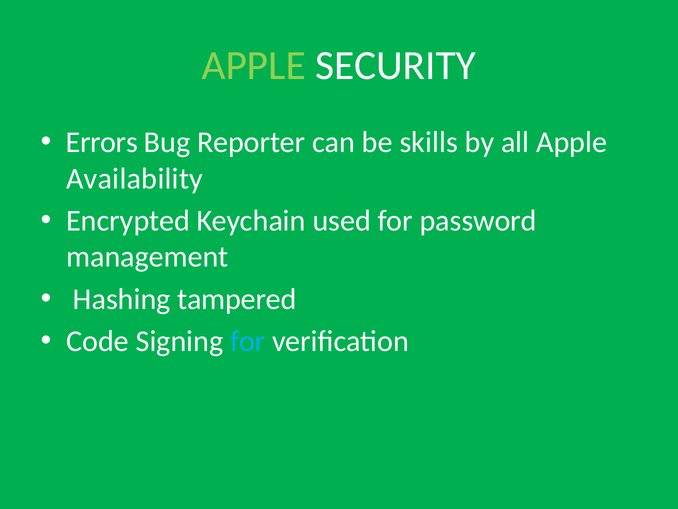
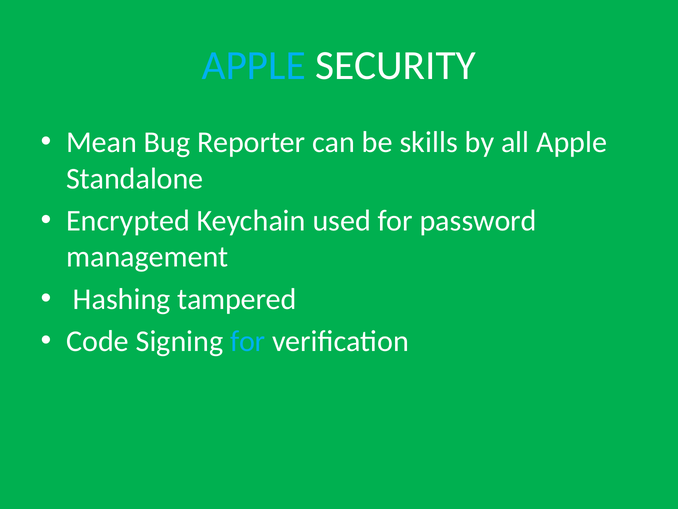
APPLE at (254, 66) colour: light green -> light blue
Errors: Errors -> Mean
Availability: Availability -> Standalone
